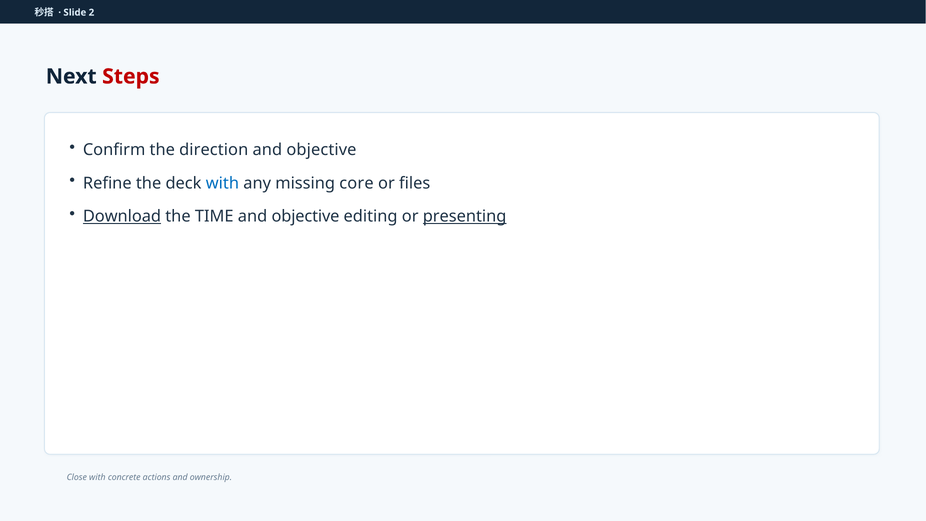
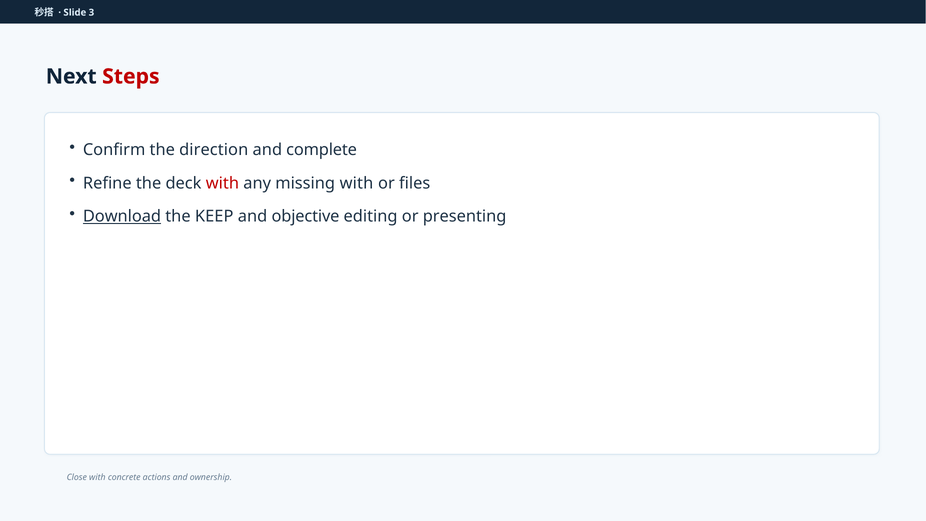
2: 2 -> 3
objective at (321, 150): objective -> complete
with at (222, 183) colour: blue -> red
missing core: core -> with
TIME: TIME -> KEEP
presenting underline: present -> none
